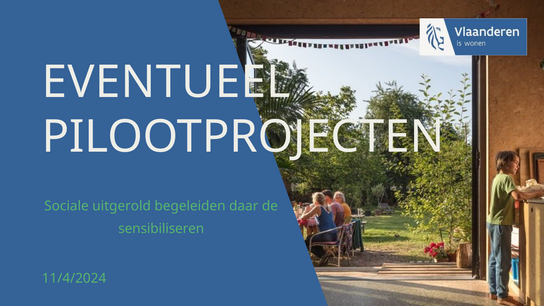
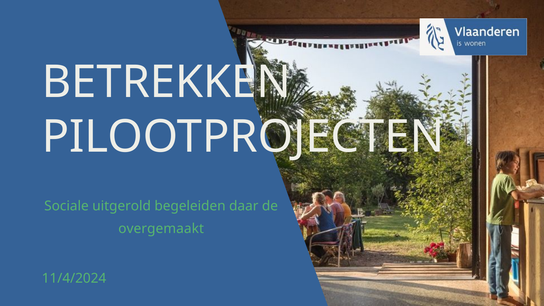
EVENTUEEL: EVENTUEEL -> BETREKKEN
sensibiliseren: sensibiliseren -> overgemaakt
